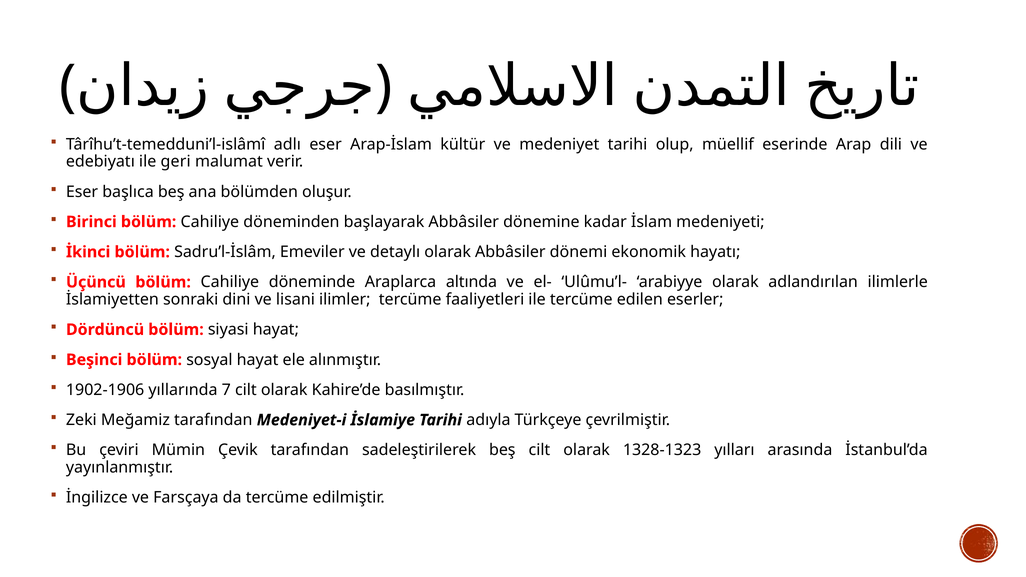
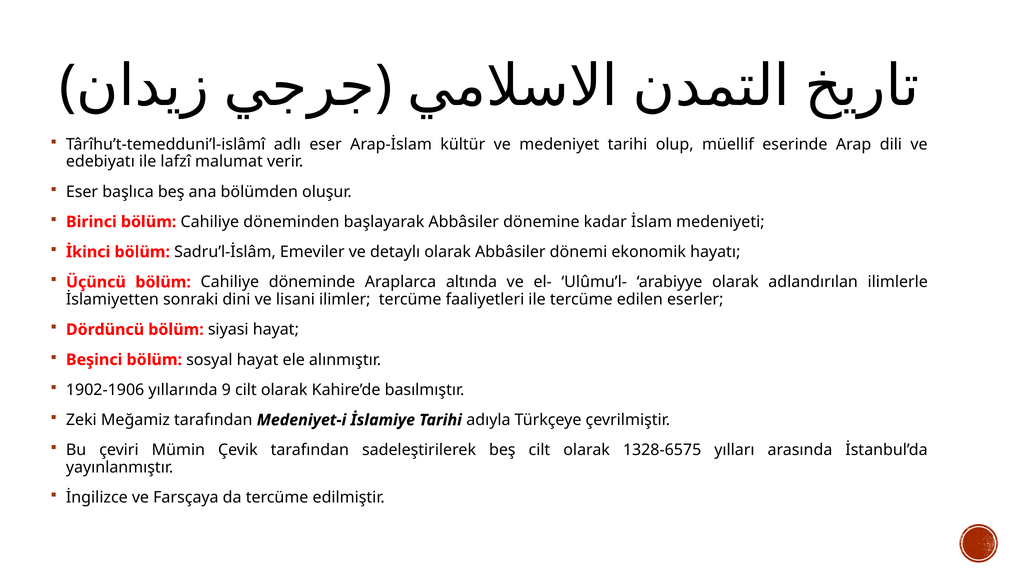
geri: geri -> lafzî
7: 7 -> 9
1328-1323: 1328-1323 -> 1328-6575
